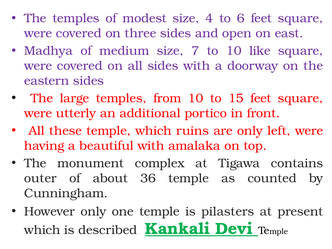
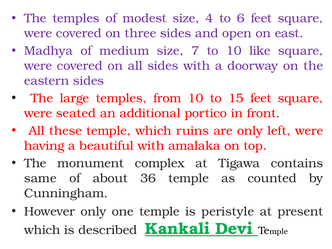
utterly: utterly -> seated
outer: outer -> same
pilasters: pilasters -> peristyle
